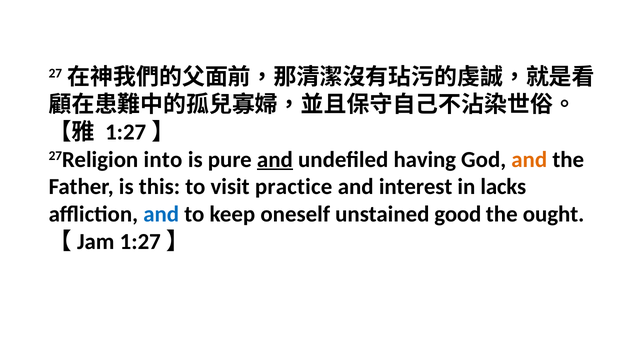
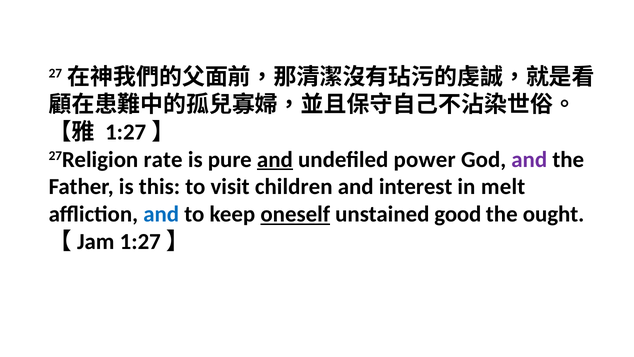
into: into -> rate
having: having -> power
and at (529, 159) colour: orange -> purple
practice: practice -> children
lacks: lacks -> melt
oneself underline: none -> present
